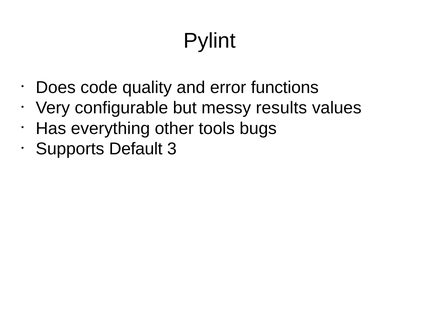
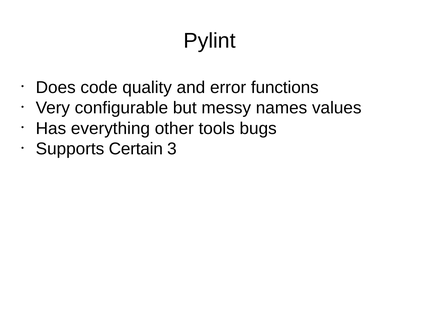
results: results -> names
Default: Default -> Certain
